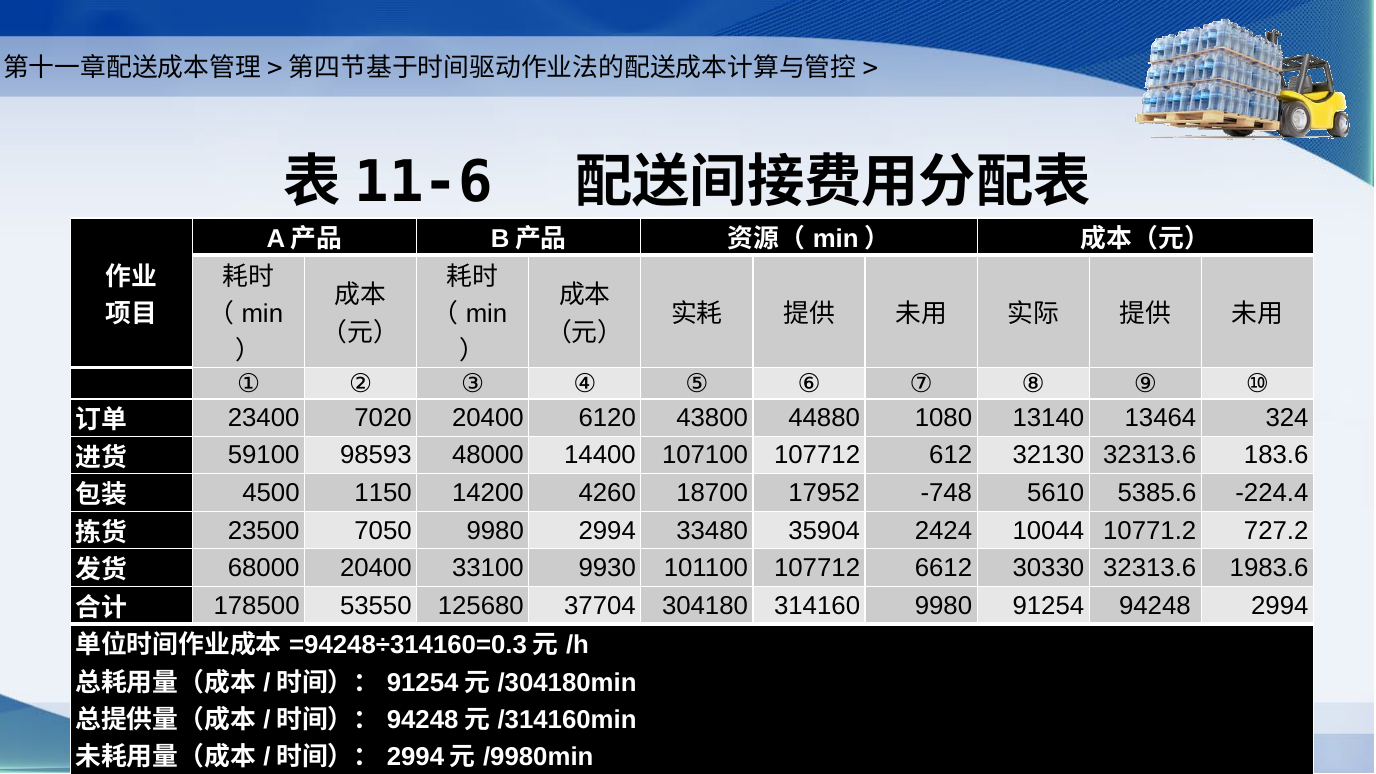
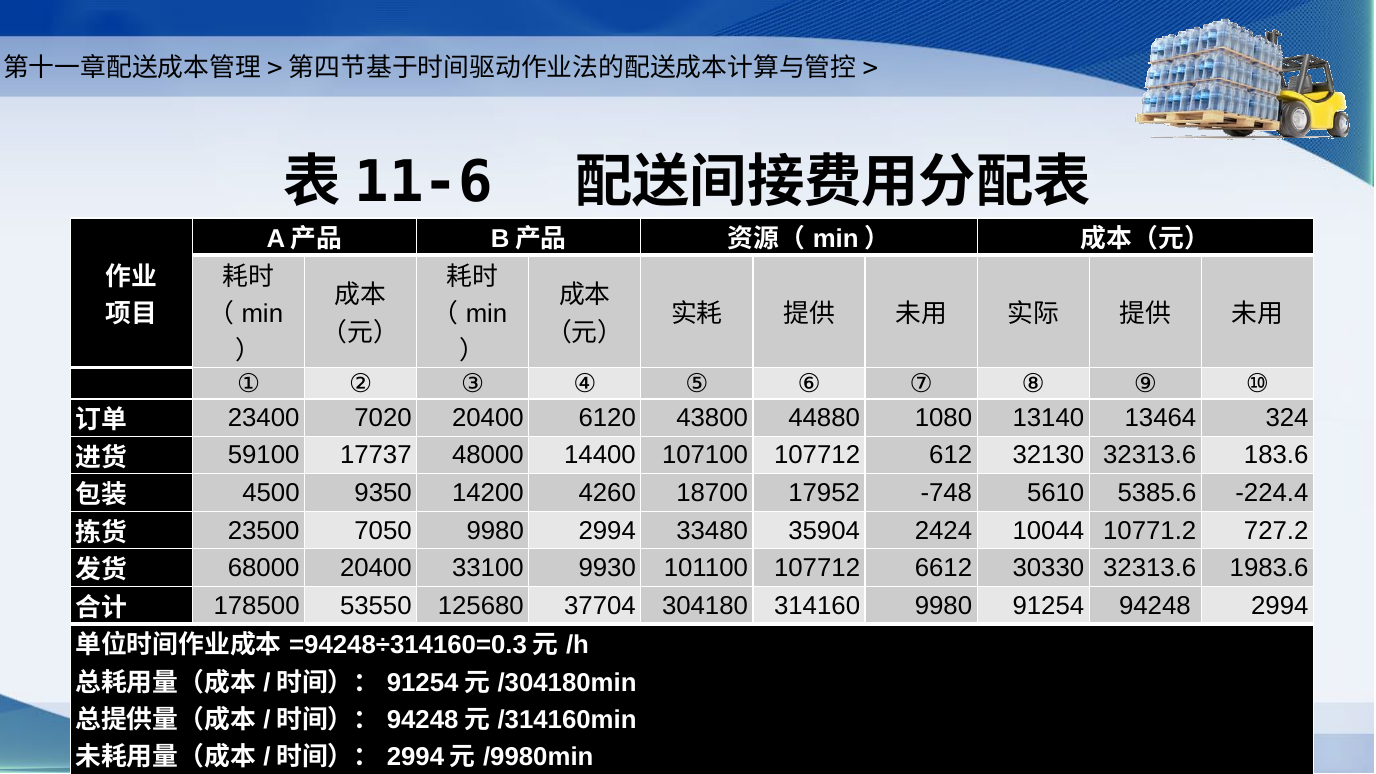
98593: 98593 -> 17737
1150: 1150 -> 9350
